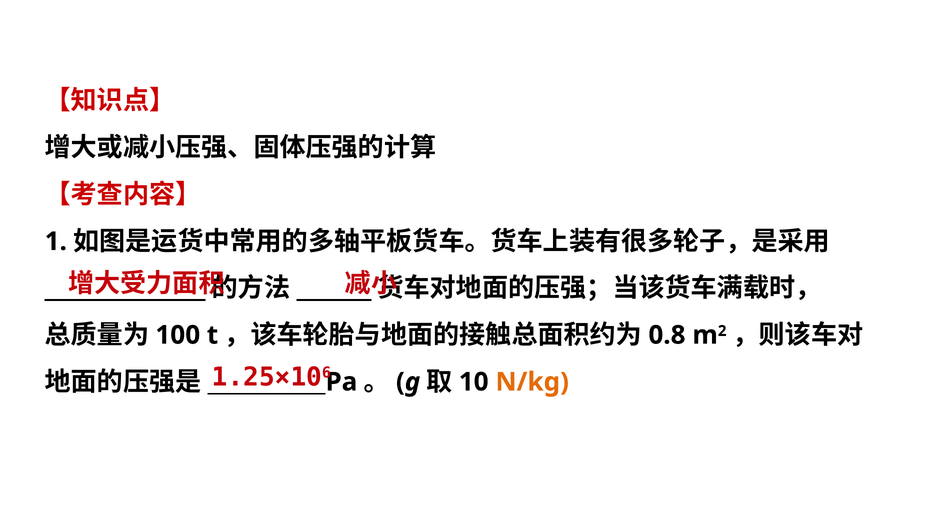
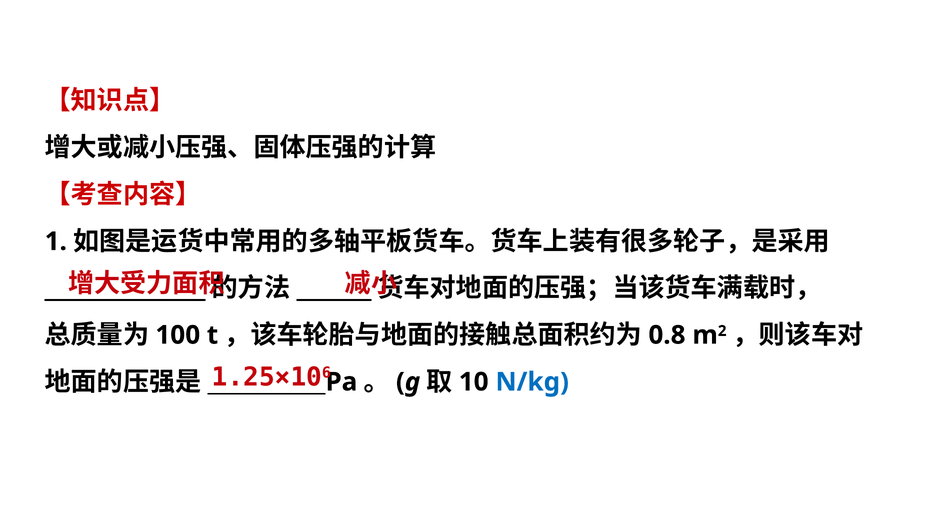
N/kg colour: orange -> blue
